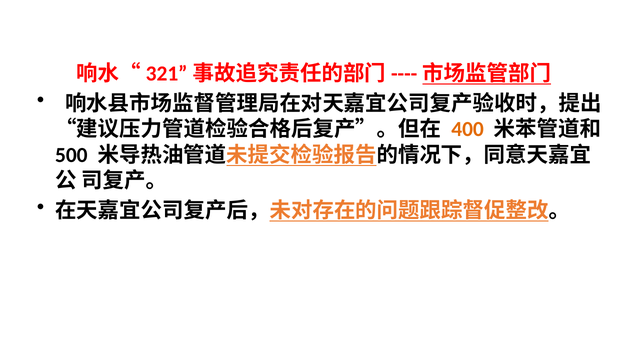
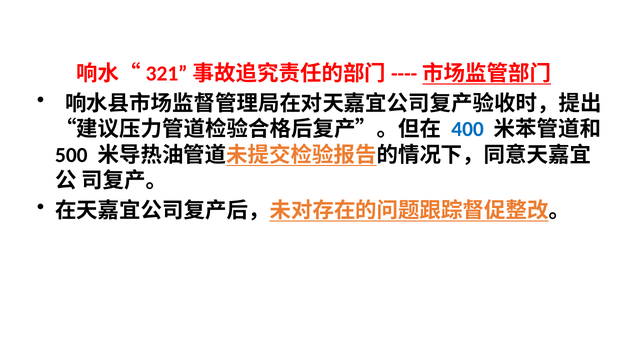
400 colour: orange -> blue
